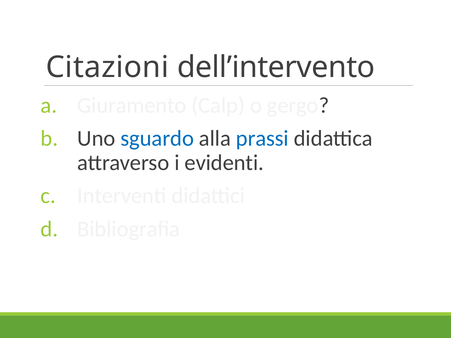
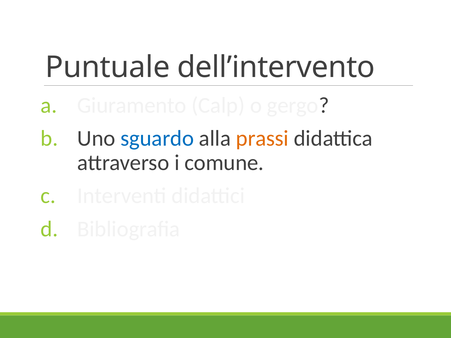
Citazioni: Citazioni -> Puntuale
prassi colour: blue -> orange
evidenti: evidenti -> comune
